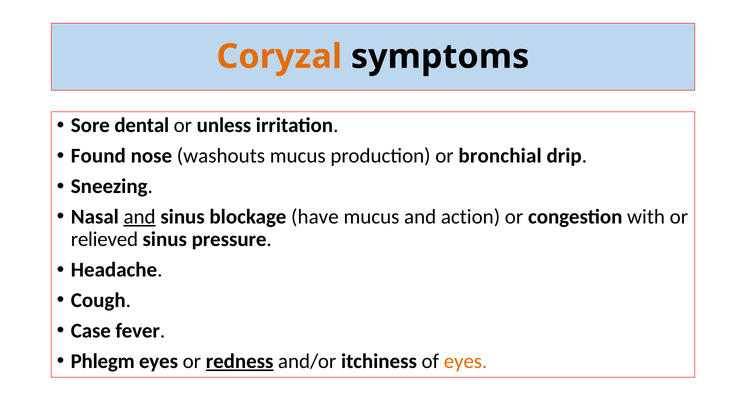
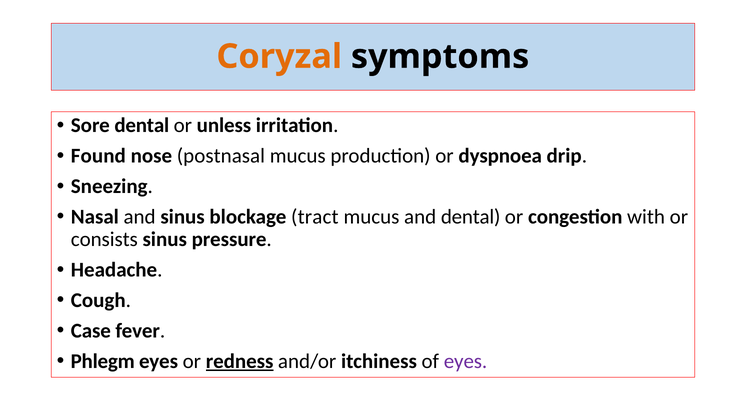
washouts: washouts -> postnasal
bronchial: bronchial -> dyspnoea
and at (140, 217) underline: present -> none
have: have -> tract
and action: action -> dental
relieved: relieved -> consists
eyes at (466, 362) colour: orange -> purple
